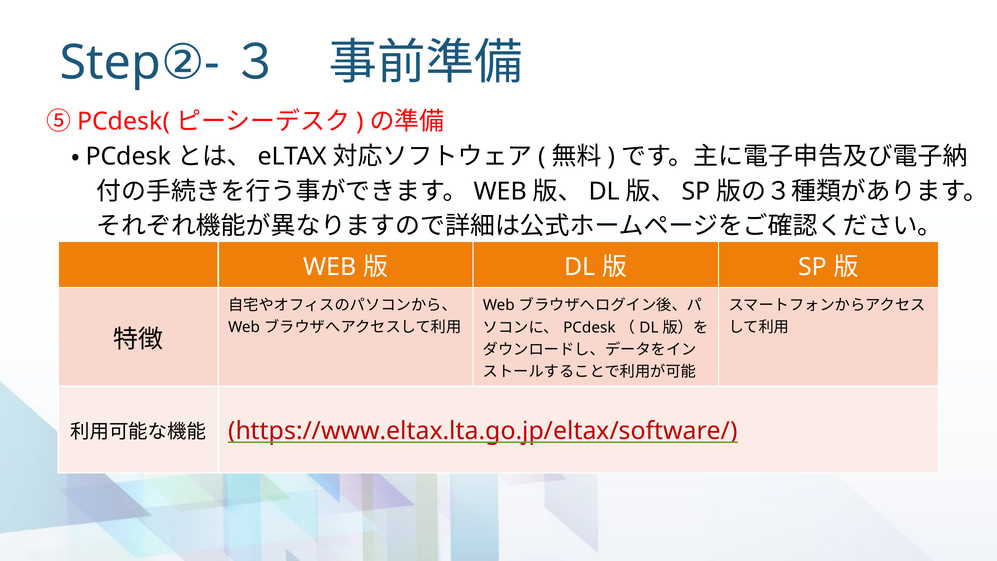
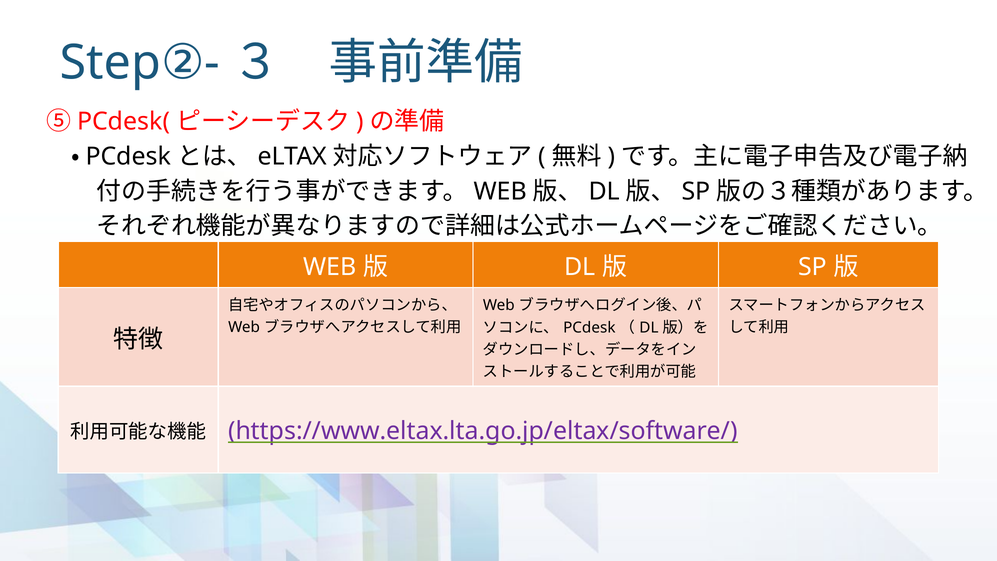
https://www.eltax.lta.go.jp/eltax/software/ colour: red -> purple
